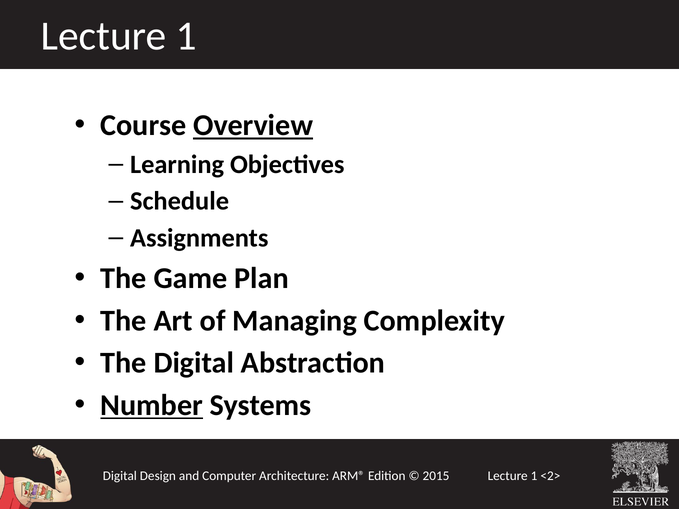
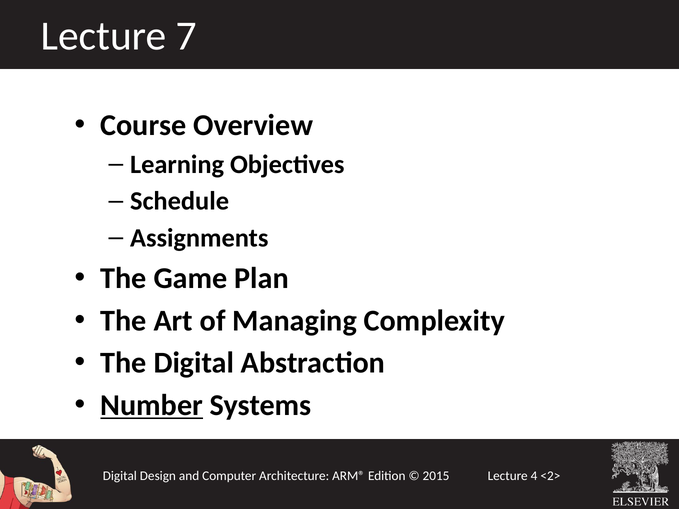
1 at (186, 36): 1 -> 7
Overview underline: present -> none
1 at (534, 476): 1 -> 4
